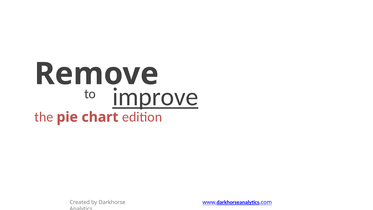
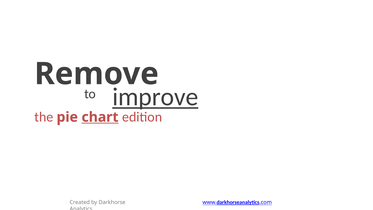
chart underline: none -> present
